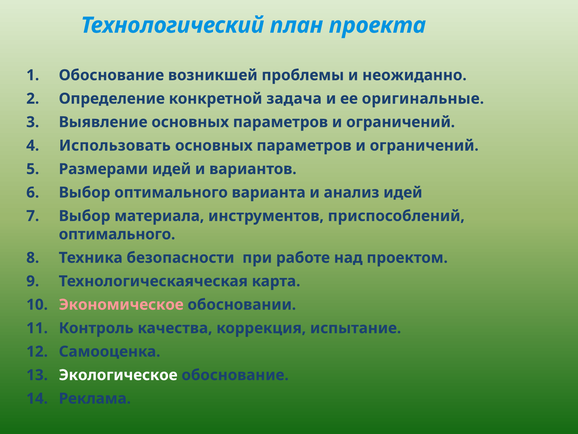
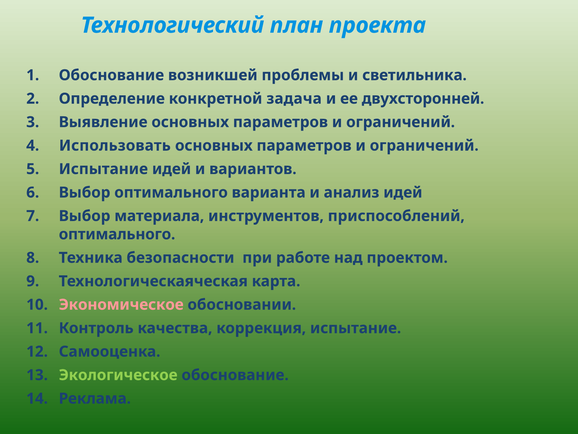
неожиданно: неожиданно -> светильника
оригинальные: оригинальные -> двухсторонней
Размерами at (103, 169): Размерами -> Испытание
Экологическое colour: white -> light green
